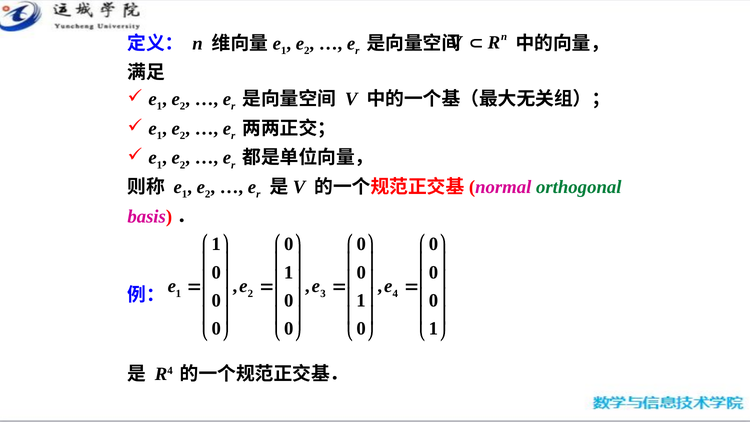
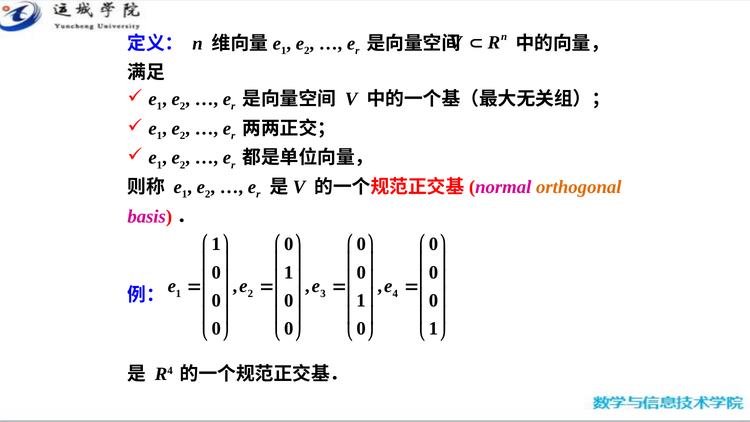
orthogonal colour: green -> orange
